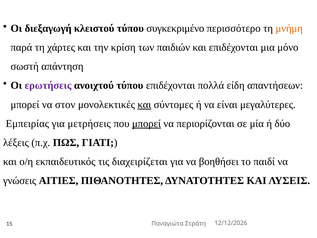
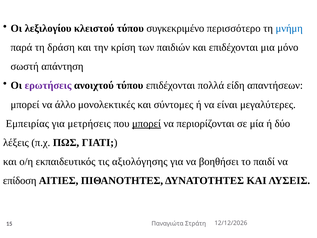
διεξαγωγή: διεξαγωγή -> λεξιλογίου
μνήμη colour: orange -> blue
χάρτες: χάρτες -> δράση
στον: στον -> άλλο
και at (144, 104) underline: present -> none
διαχειρίζεται: διαχειρίζεται -> αξιολόγησης
γνώσεις: γνώσεις -> επίδοση
